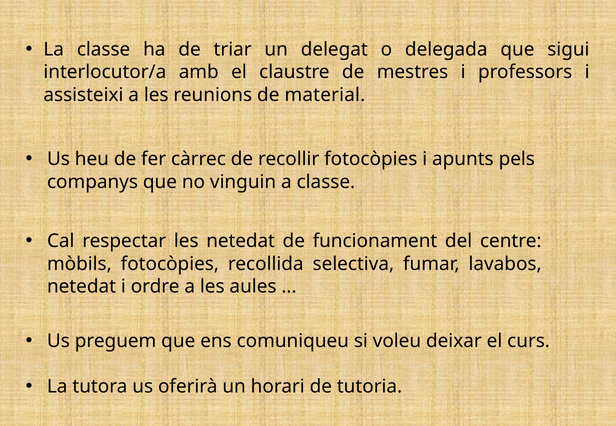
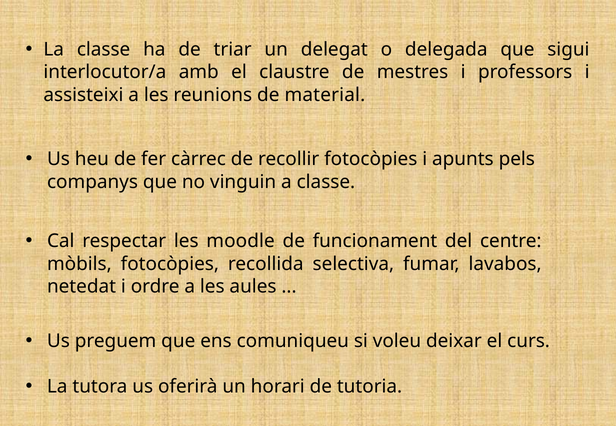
les netedat: netedat -> moodle
